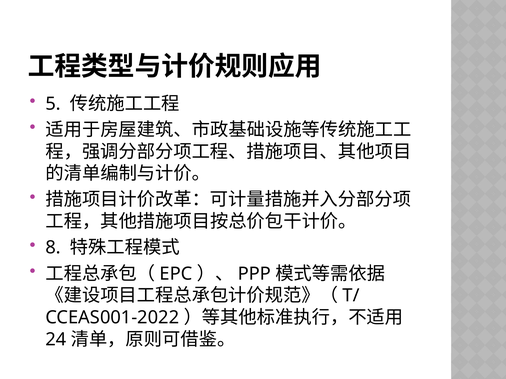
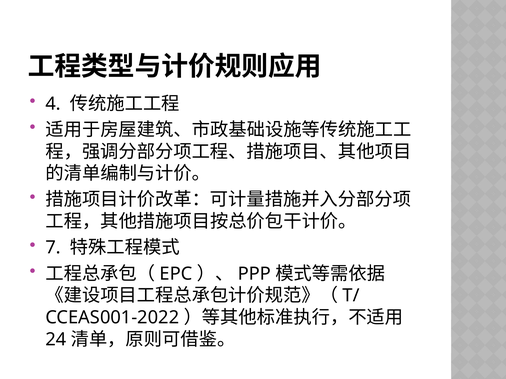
5: 5 -> 4
8: 8 -> 7
